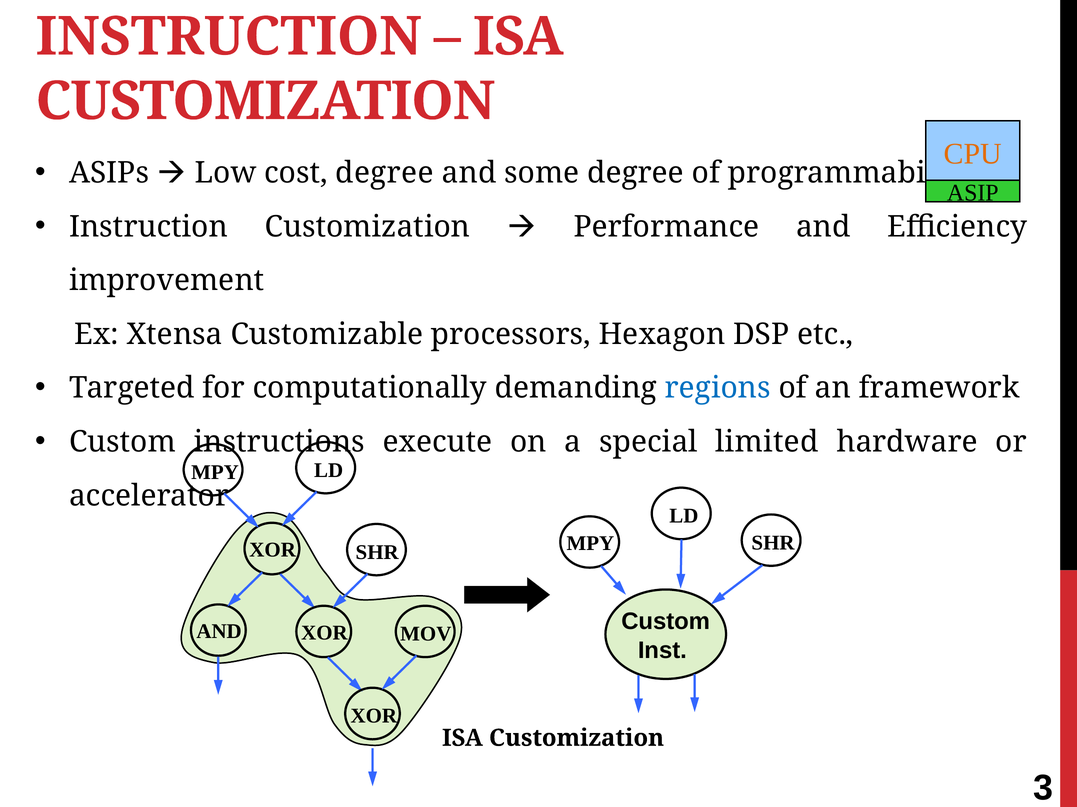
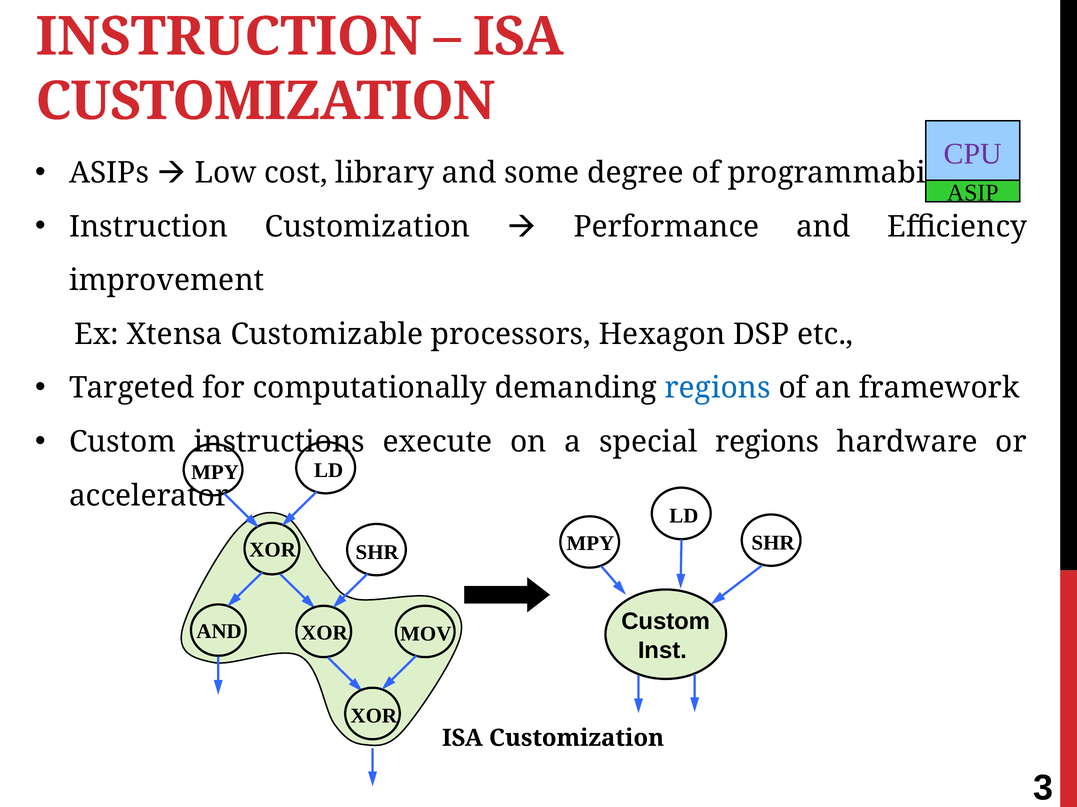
CPU colour: orange -> purple
cost degree: degree -> library
special limited: limited -> regions
